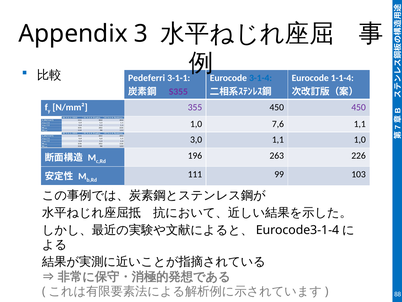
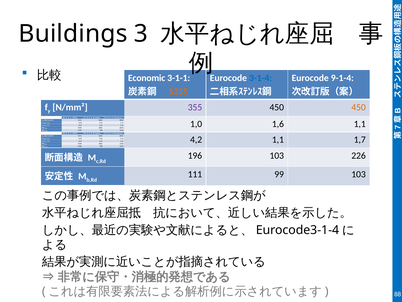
Appendix: Appendix -> Buildings
Pedeferri: Pedeferri -> Economic
1-1-4: 1-1-4 -> 9-1-4
S355 colour: purple -> orange
450 at (359, 107) colour: purple -> orange
7,6: 7,6 -> 1,6
3,0: 3,0 -> 4,2
1,1 1,0: 1,0 -> 1,7
196 263: 263 -> 103
